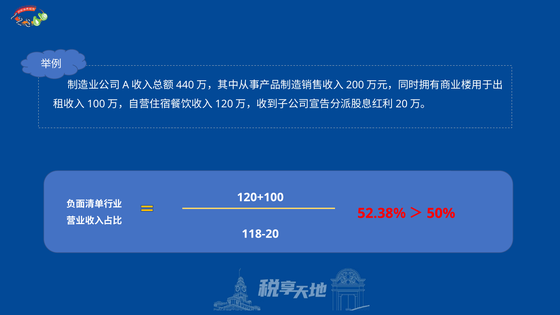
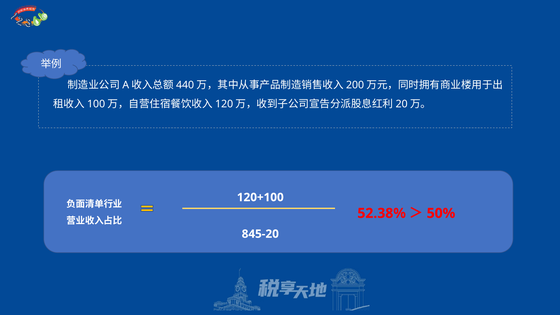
118-20: 118-20 -> 845-20
